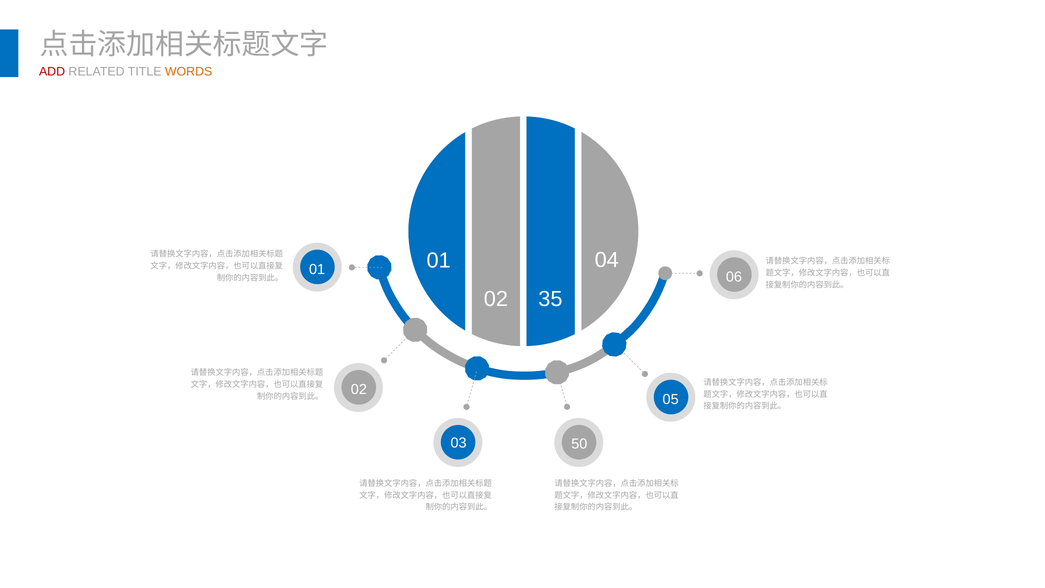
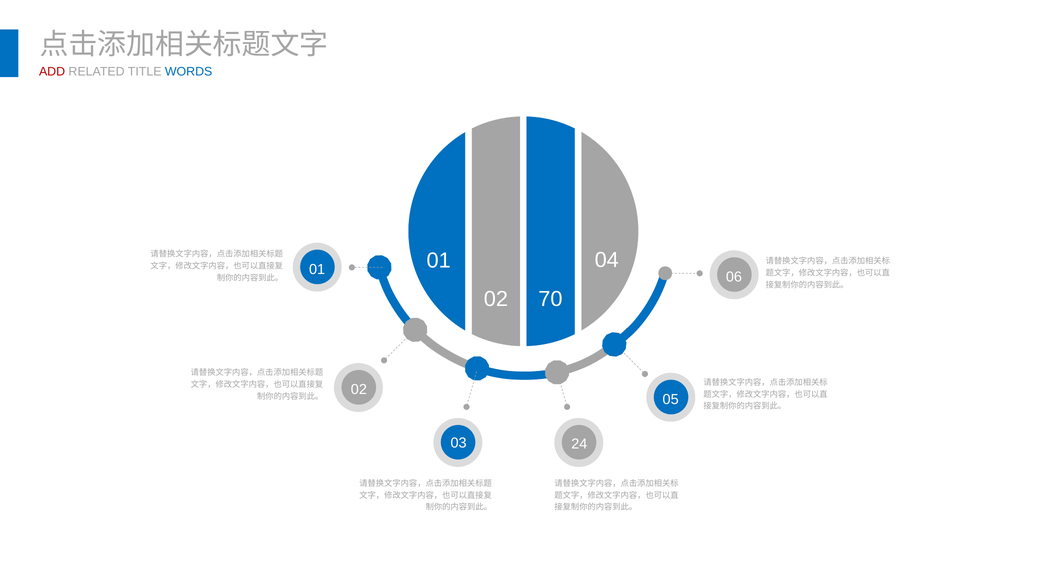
WORDS colour: orange -> blue
35: 35 -> 70
50: 50 -> 24
